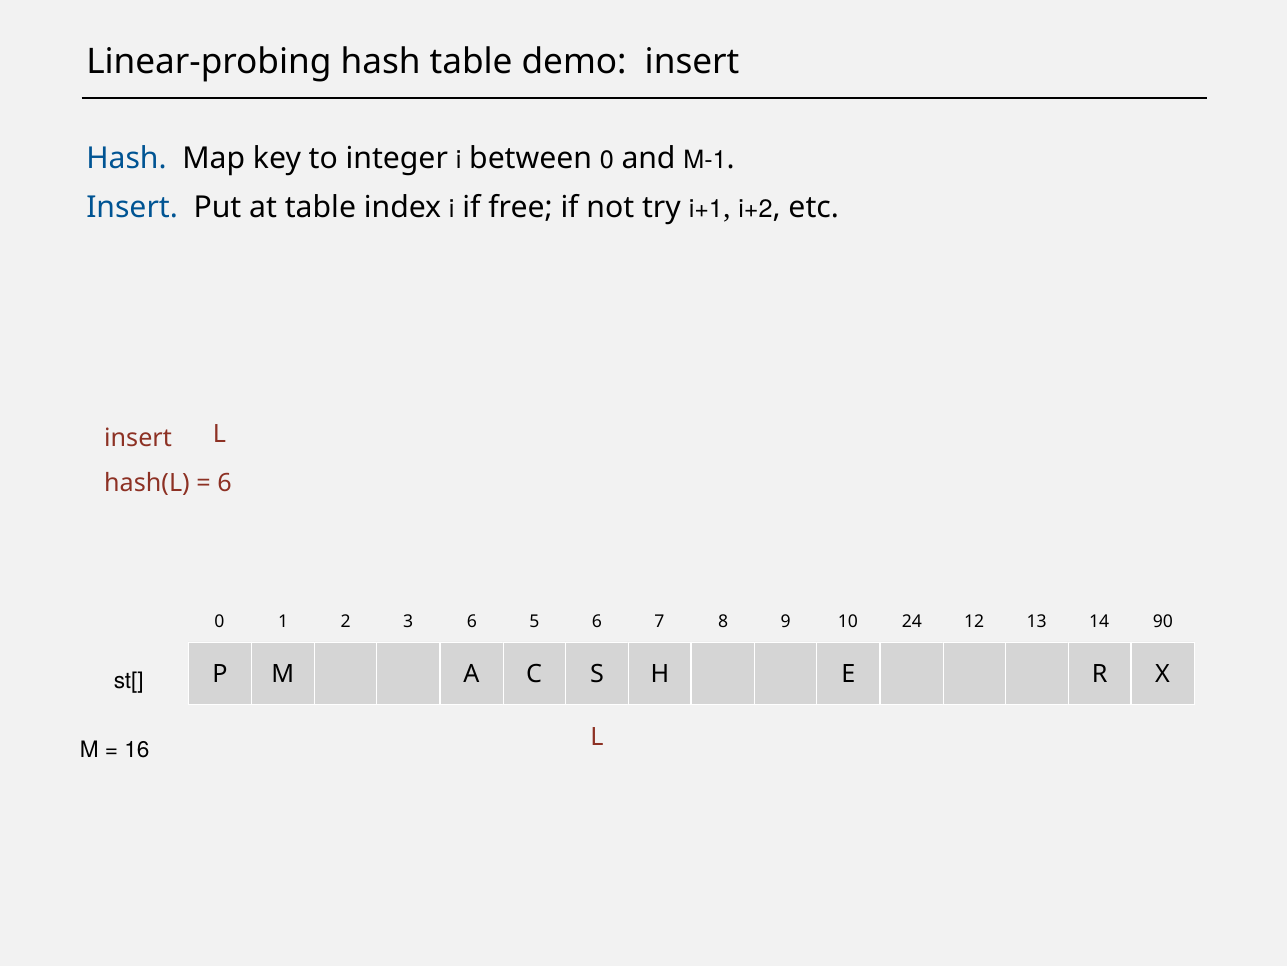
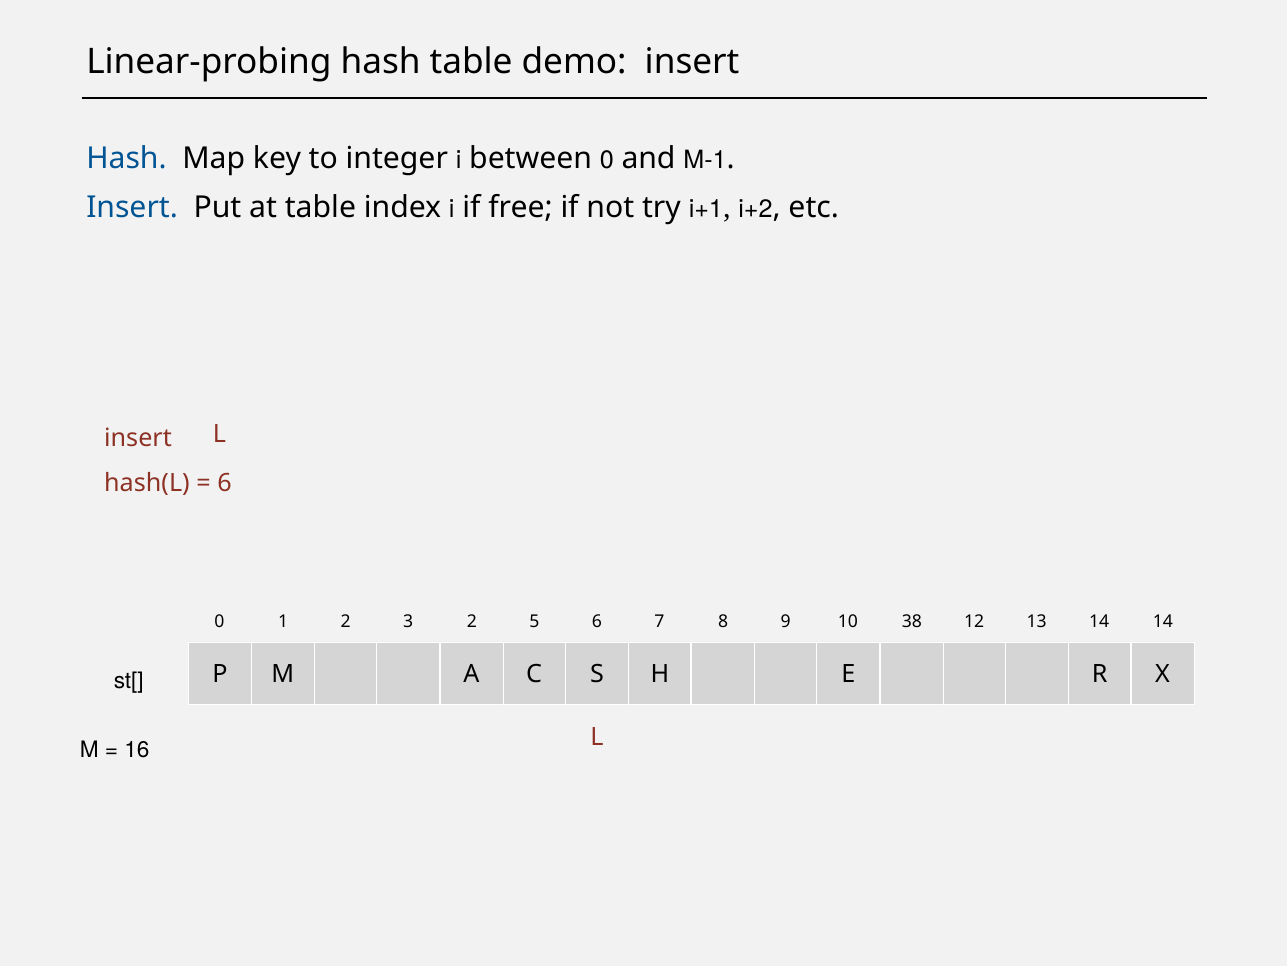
3 6: 6 -> 2
24: 24 -> 38
14 90: 90 -> 14
